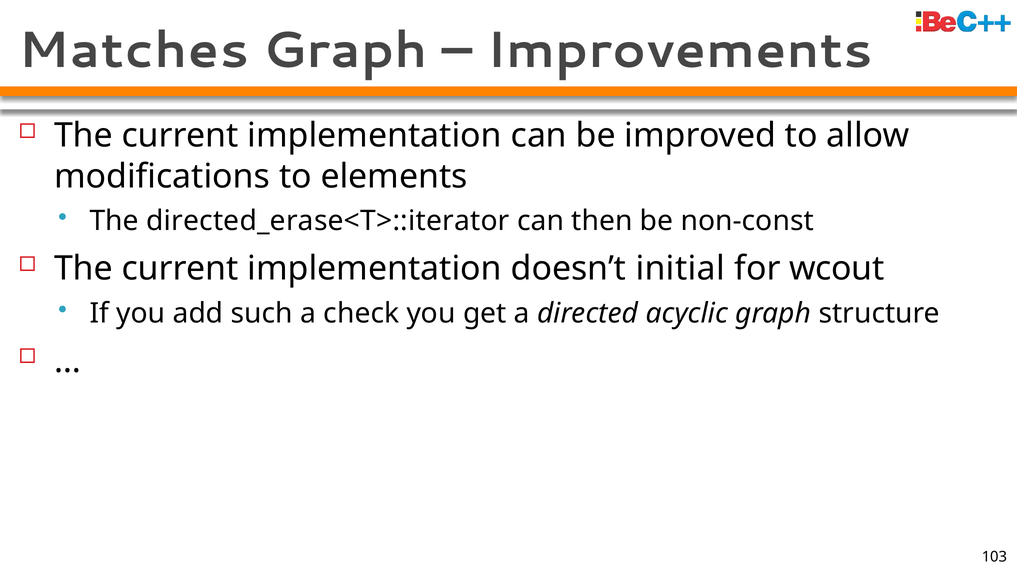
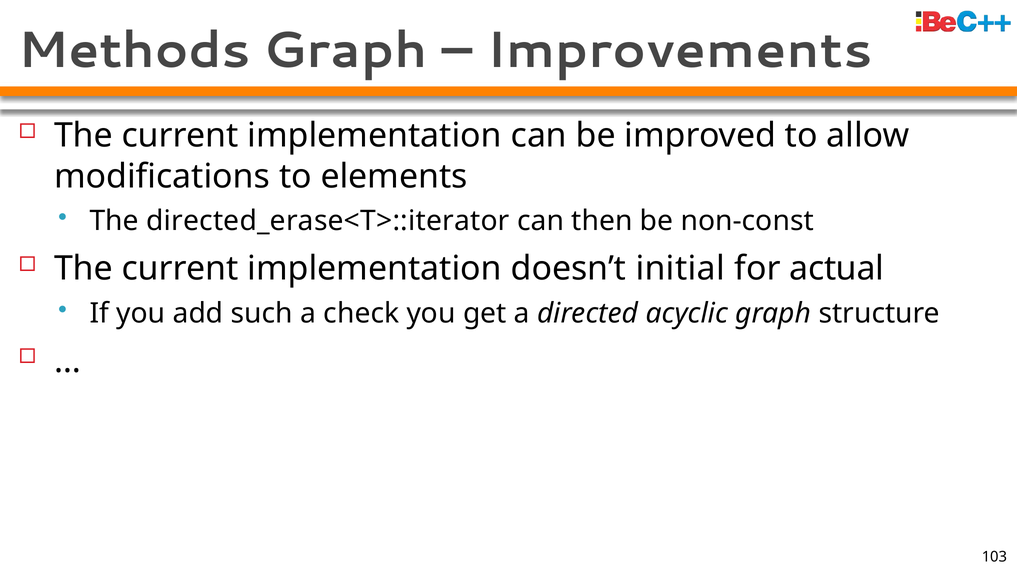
Matches: Matches -> Methods
wcout: wcout -> actual
